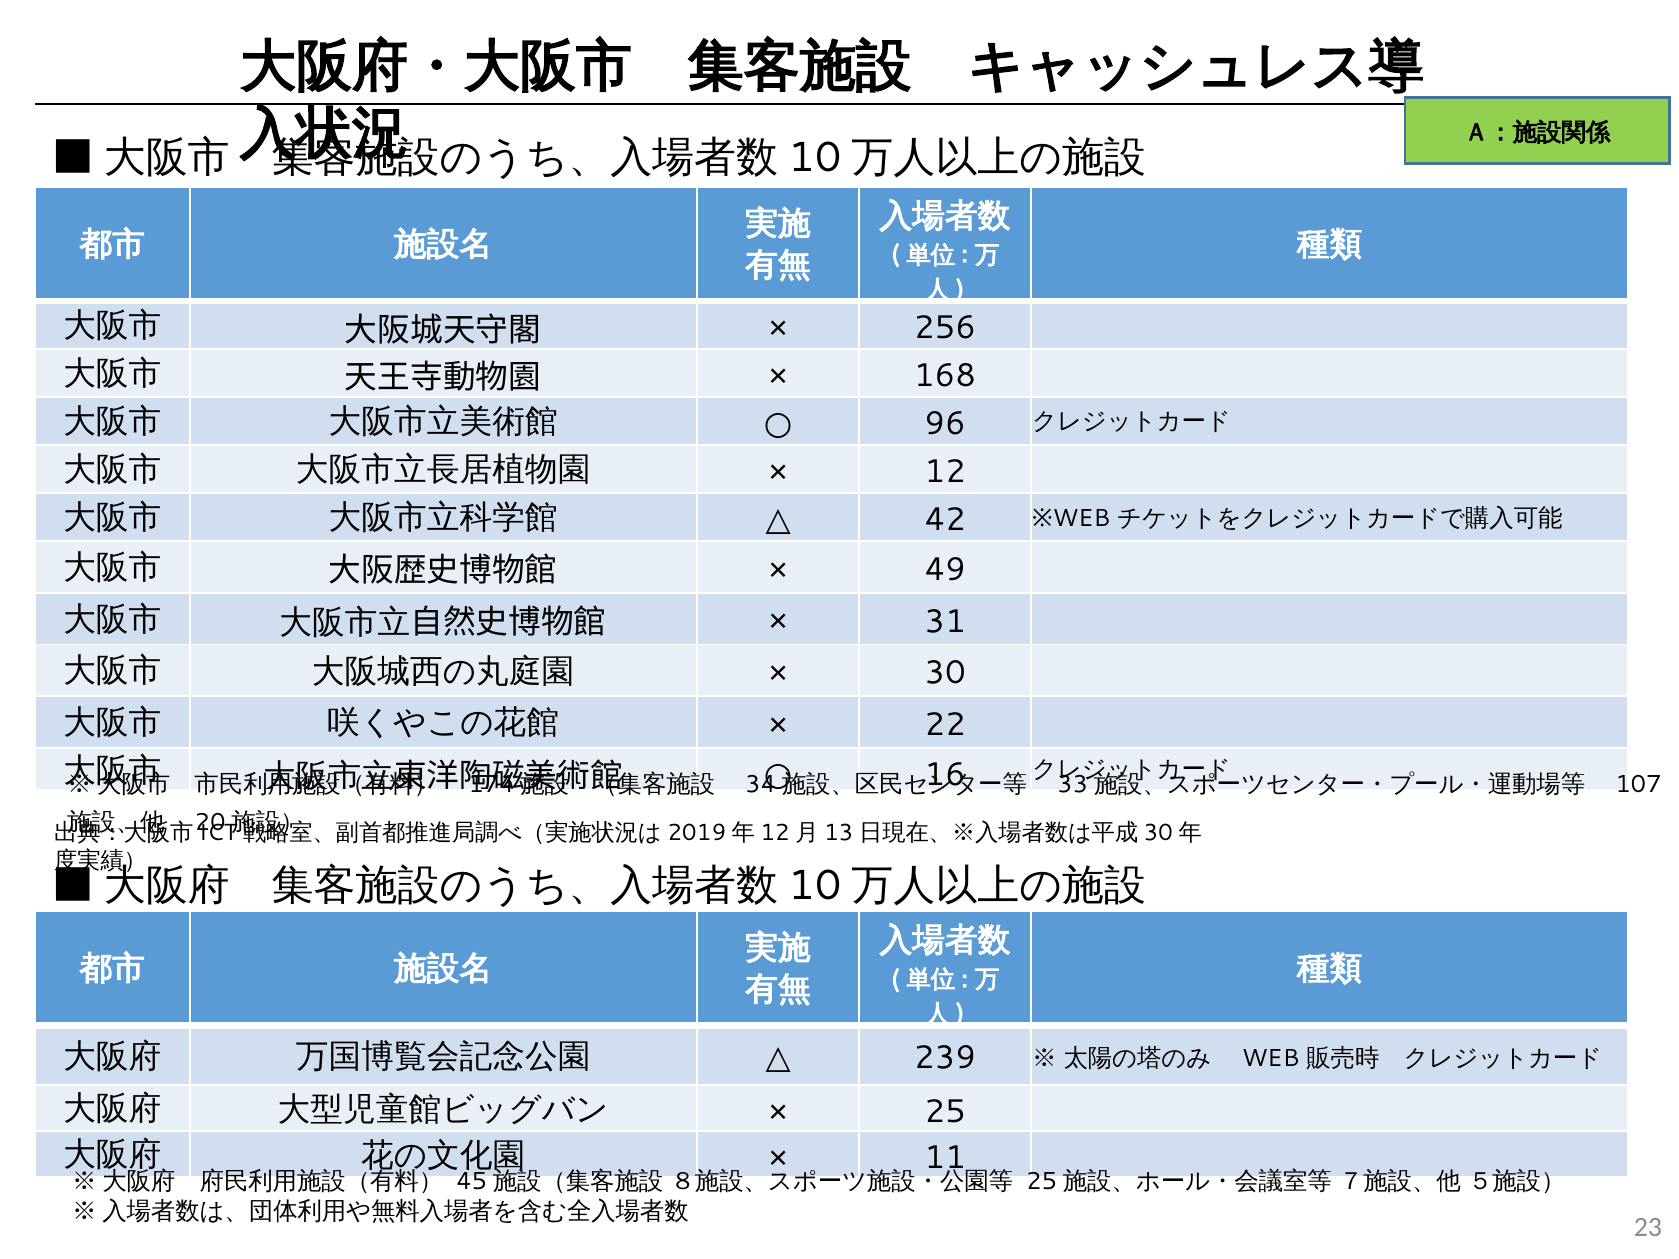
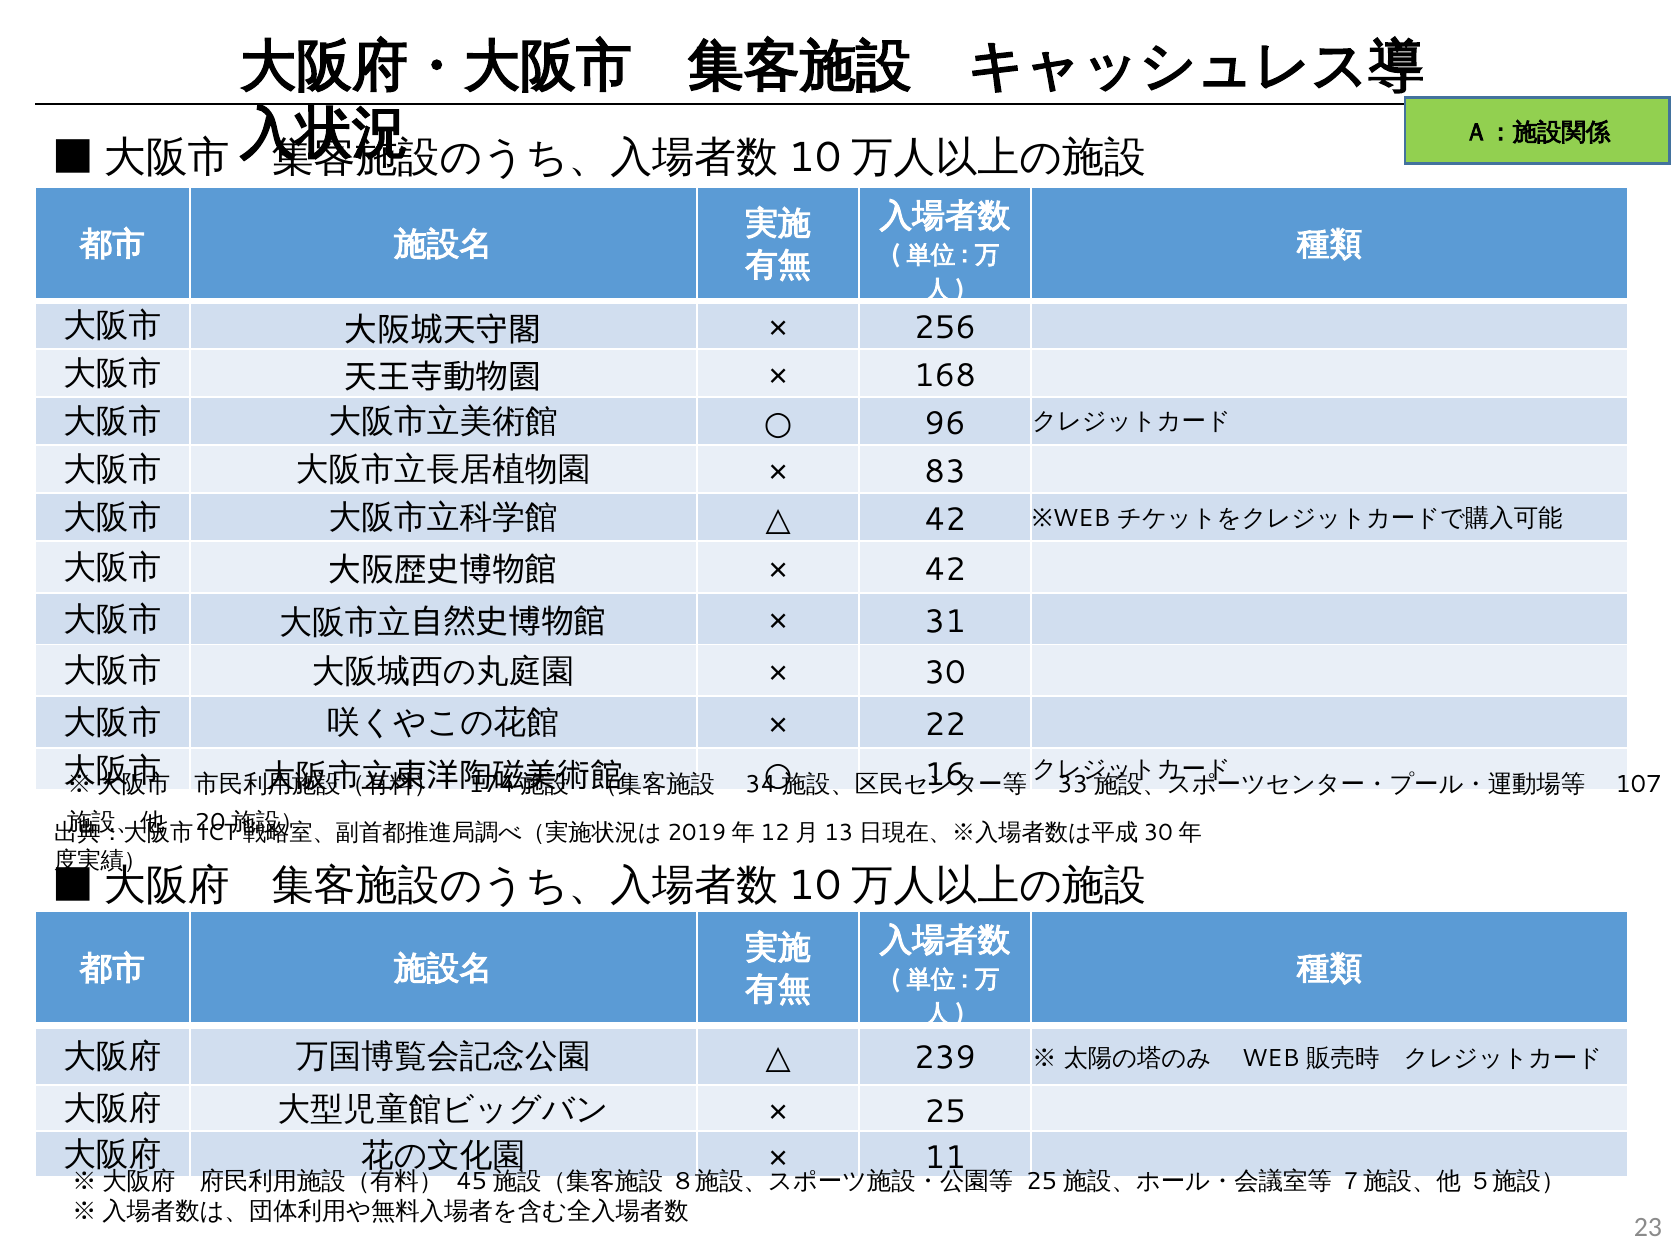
12: 12 -> 83
49 at (945, 570): 49 -> 42
